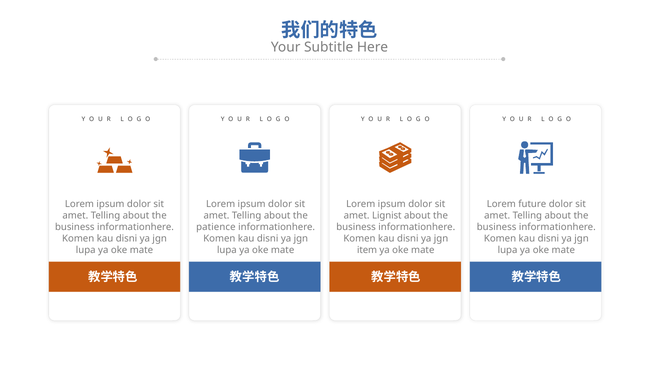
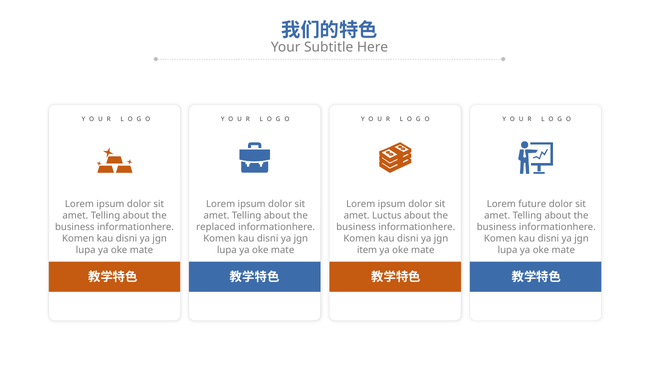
Lignist: Lignist -> Luctus
patience: patience -> replaced
